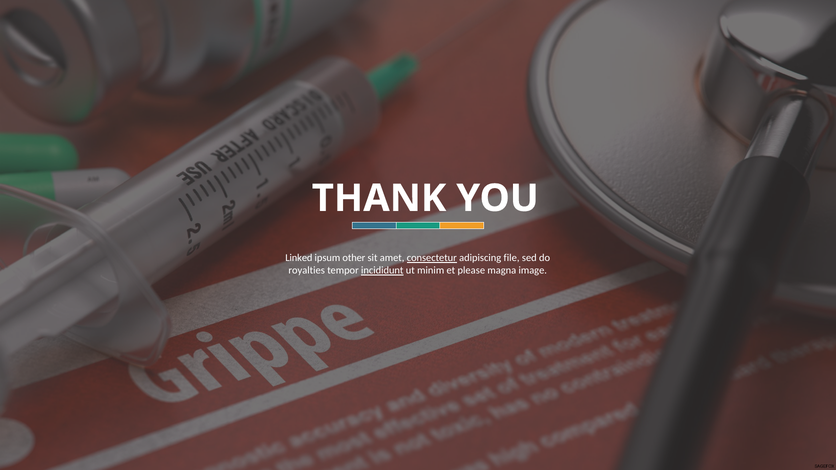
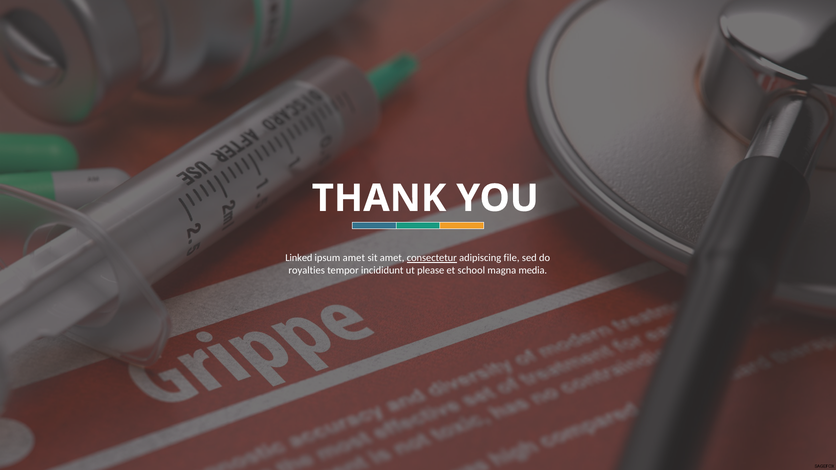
ipsum other: other -> amet
incididunt underline: present -> none
minim: minim -> please
please: please -> school
image: image -> media
